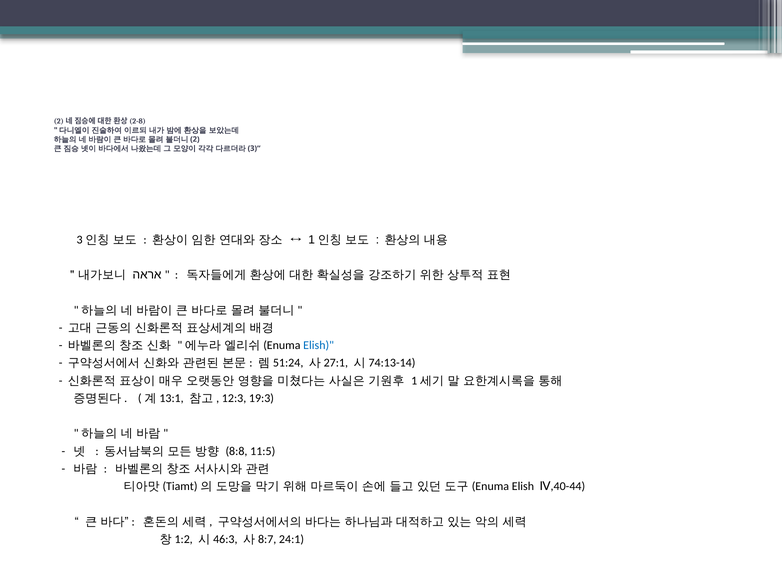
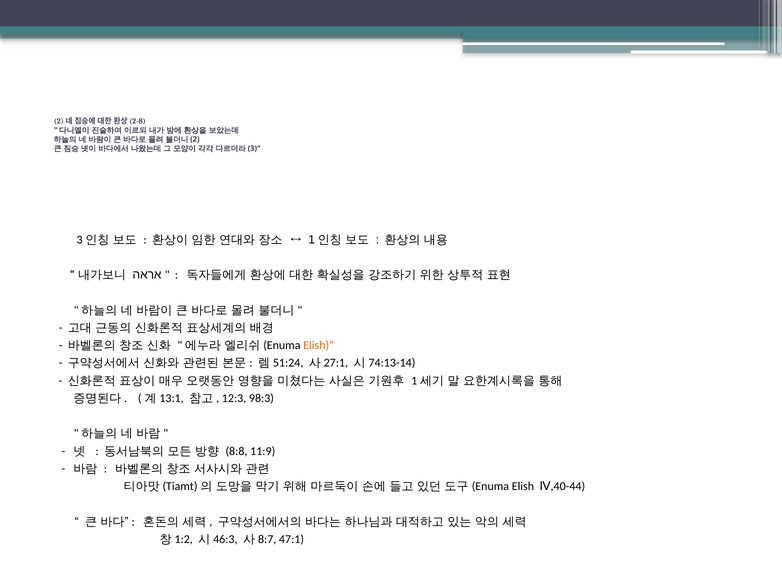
Elish at (319, 345) colour: blue -> orange
19:3: 19:3 -> 98:3
11:5: 11:5 -> 11:9
24:1: 24:1 -> 47:1
